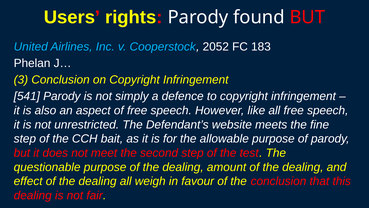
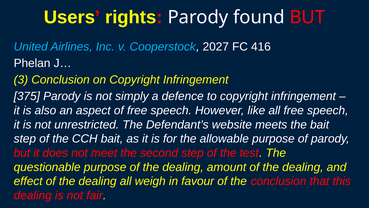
2052: 2052 -> 2027
183: 183 -> 416
541: 541 -> 375
the fine: fine -> bait
